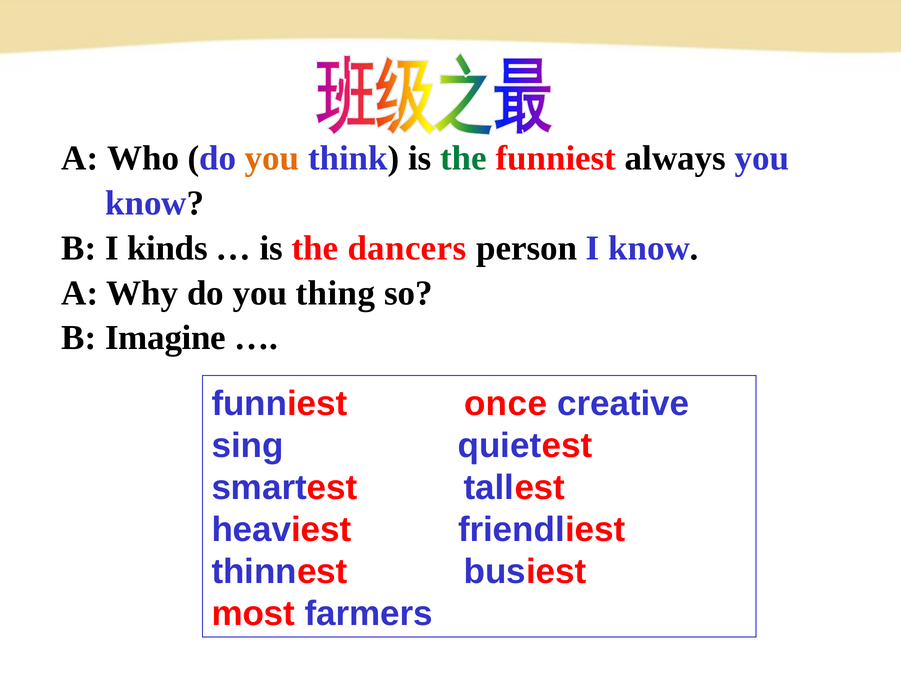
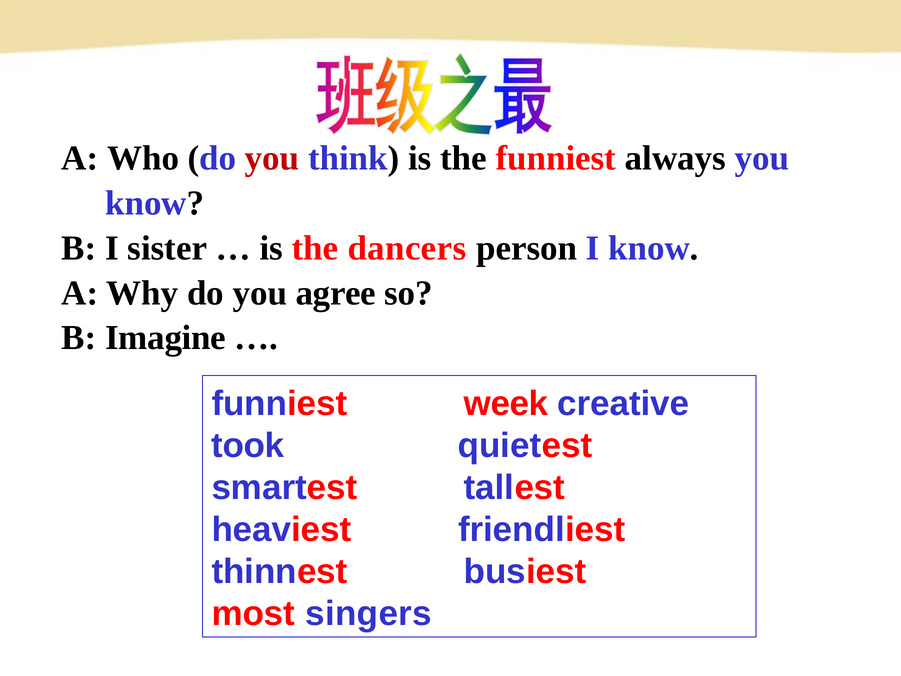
you at (272, 158) colour: orange -> red
the at (464, 158) colour: green -> black
kinds: kinds -> sister
thing: thing -> agree
once: once -> week
sing: sing -> took
farmers: farmers -> singers
